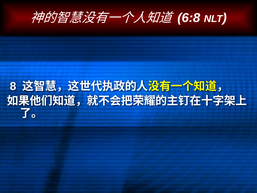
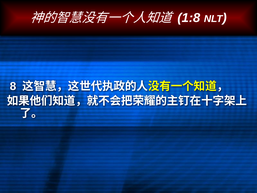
6:8: 6:8 -> 1:8
